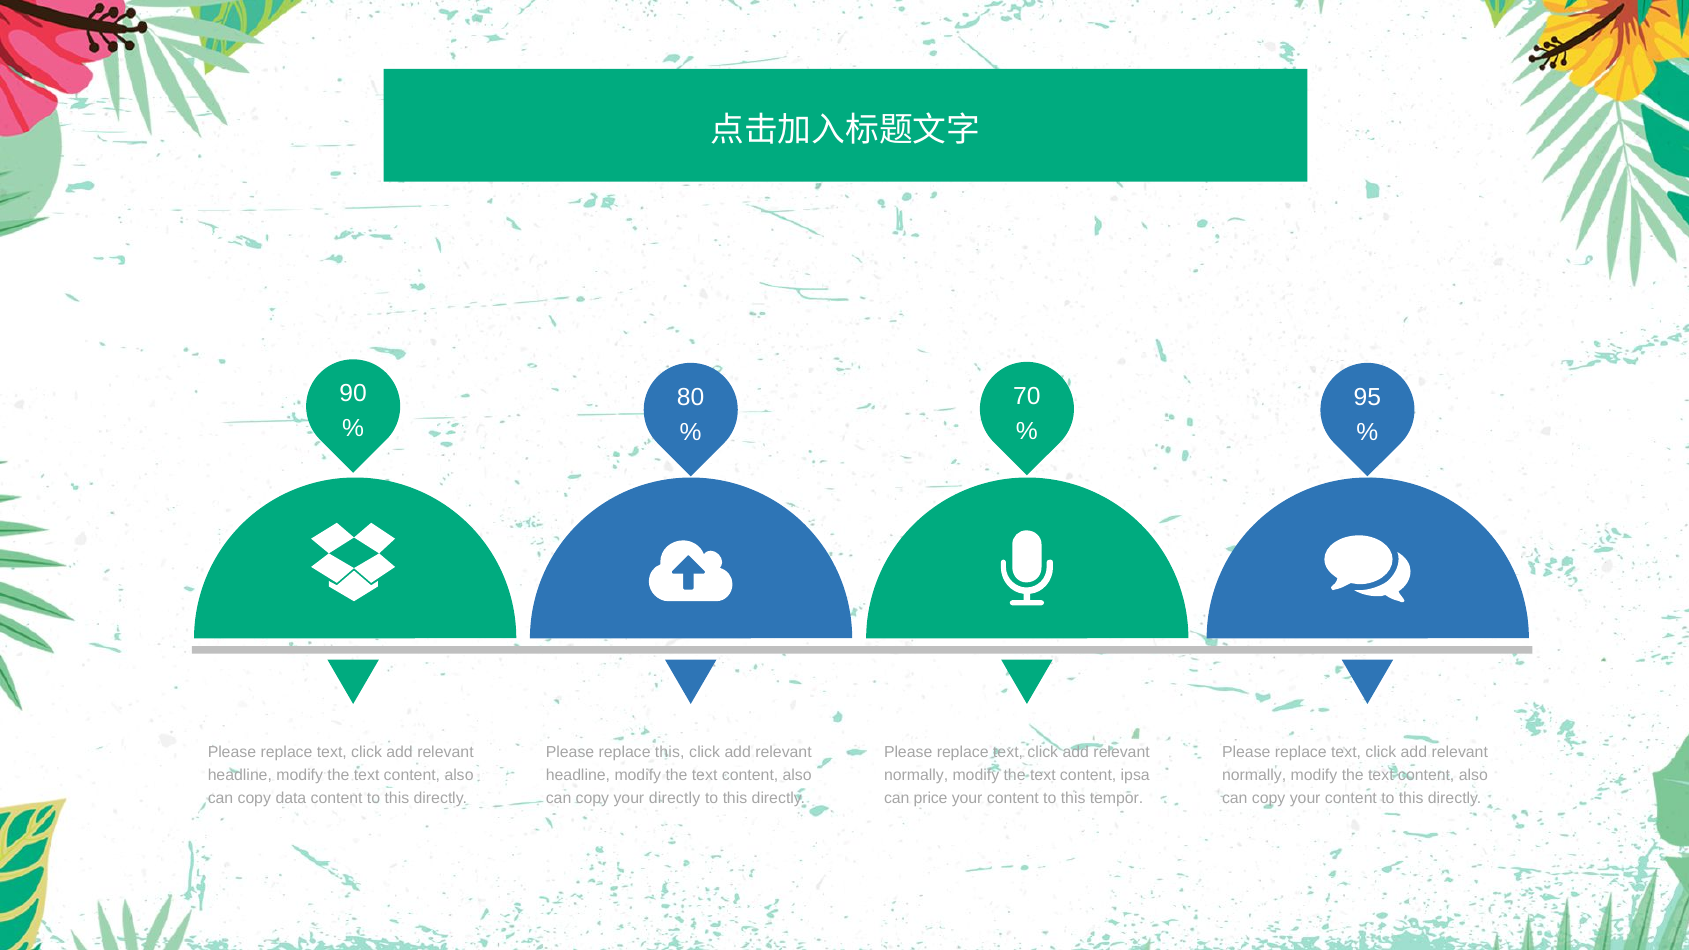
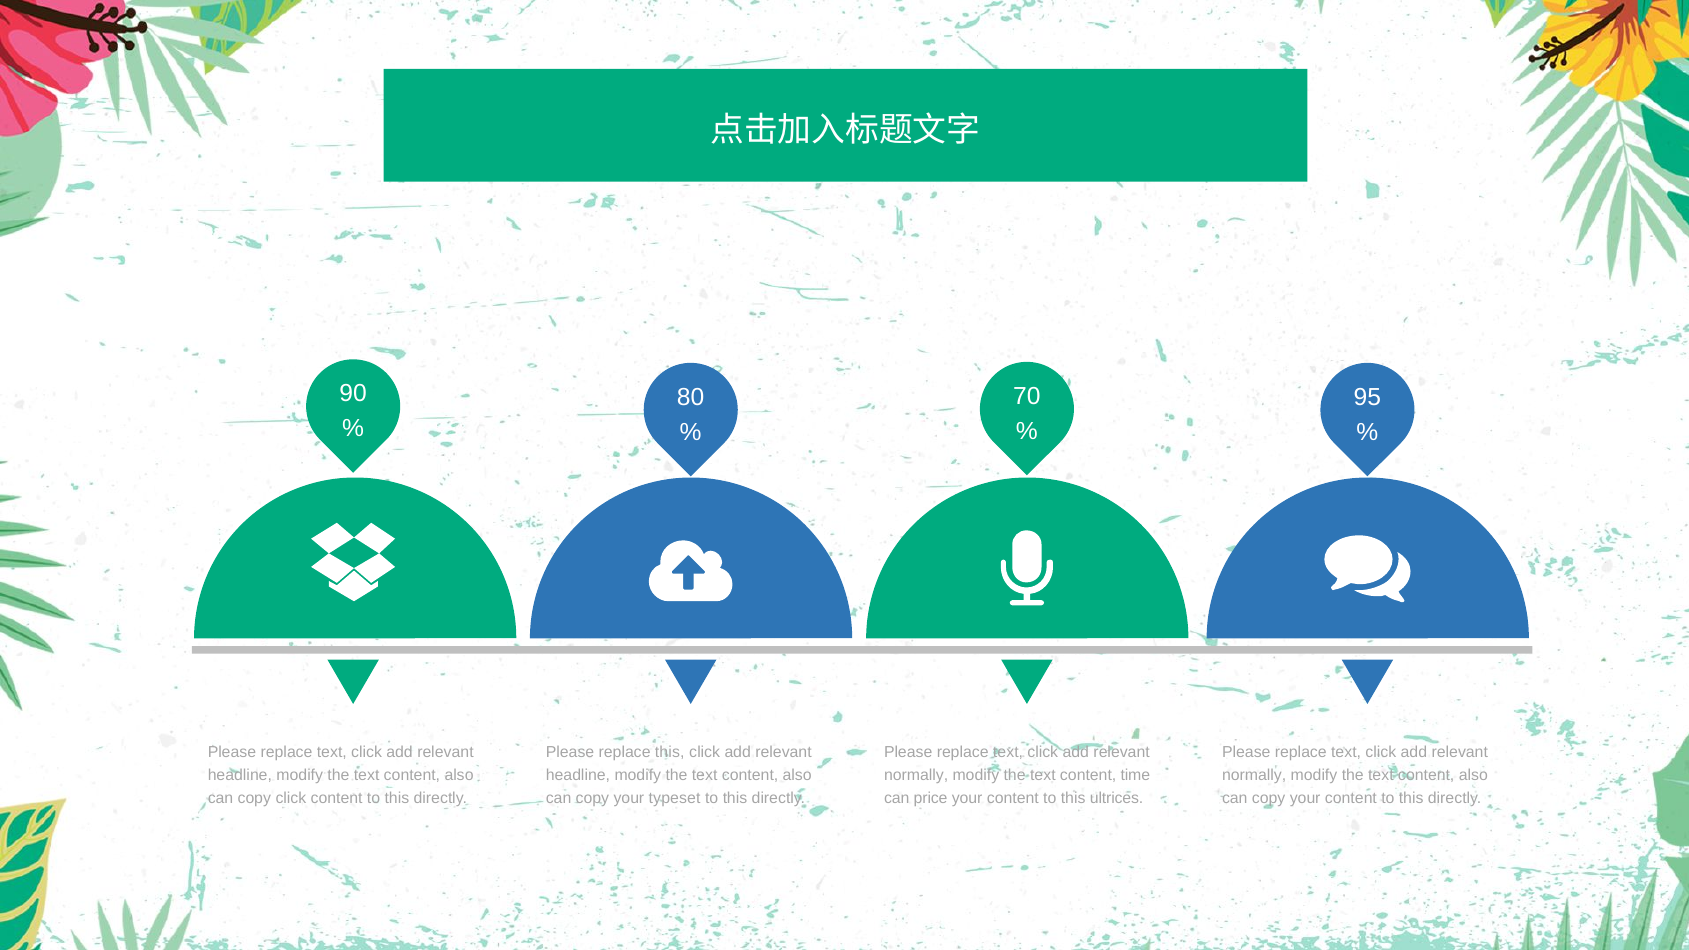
ipsa: ipsa -> time
copy data: data -> click
your directly: directly -> typeset
tempor: tempor -> ultrices
